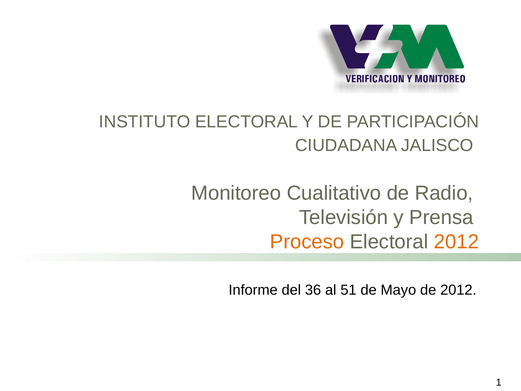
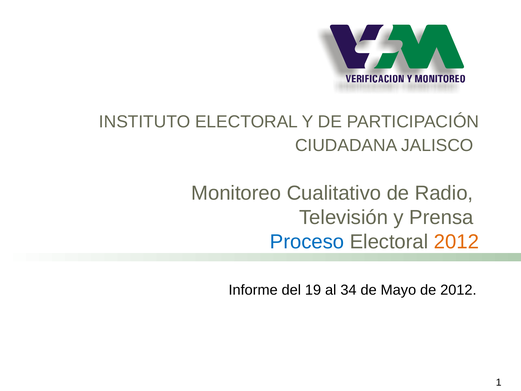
Proceso colour: orange -> blue
36: 36 -> 19
51: 51 -> 34
